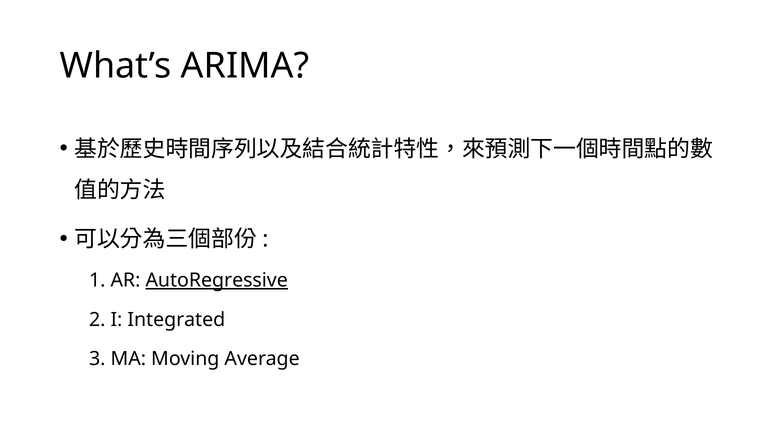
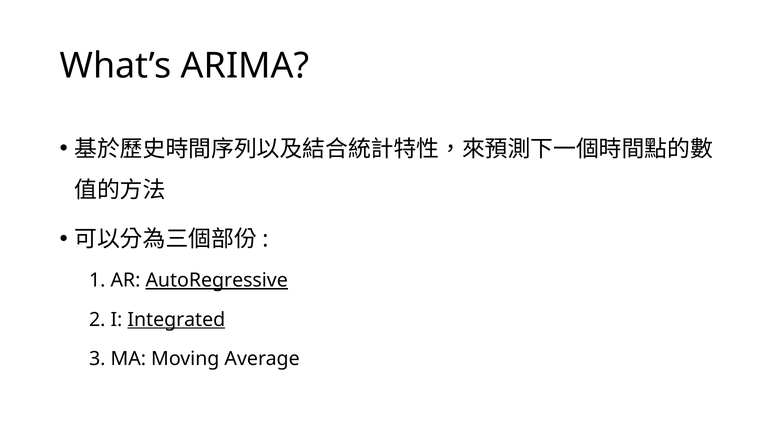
Integrated underline: none -> present
